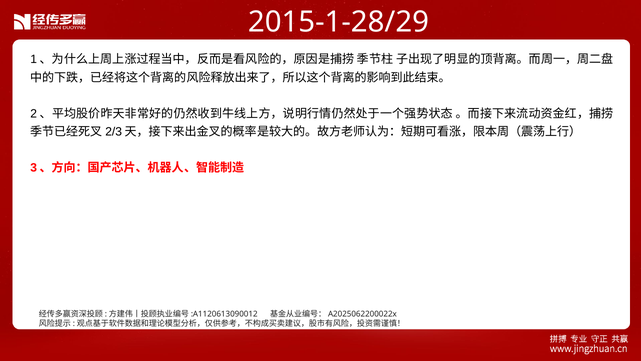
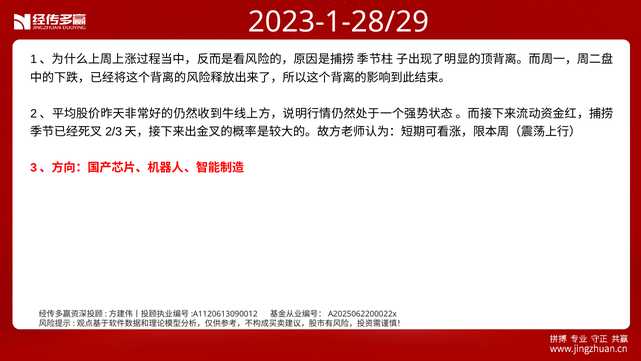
2015-1-28/29: 2015-1-28/29 -> 2023-1-28/29
